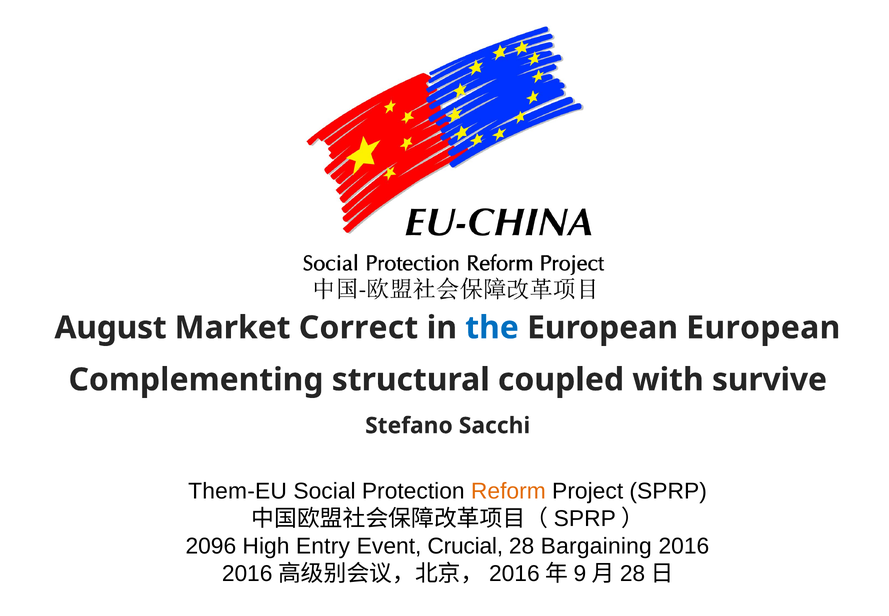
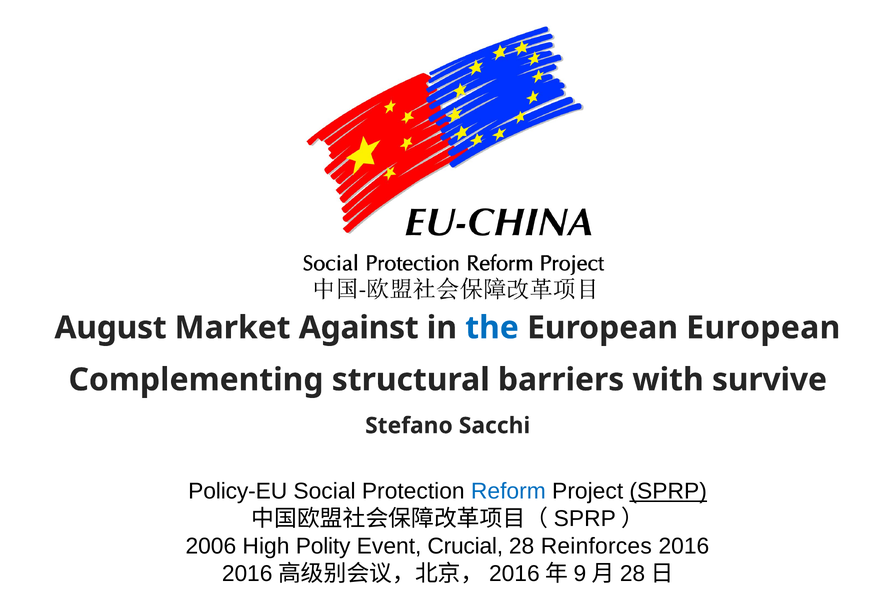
Correct: Correct -> Against
coupled: coupled -> barriers
Them-EU: Them-EU -> Policy-EU
Reform colour: orange -> blue
SPRP underline: none -> present
2096: 2096 -> 2006
Entry: Entry -> Polity
Bargaining: Bargaining -> Reinforces
